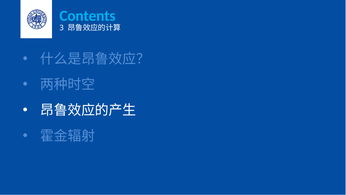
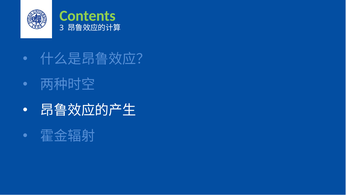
Contents colour: light blue -> light green
